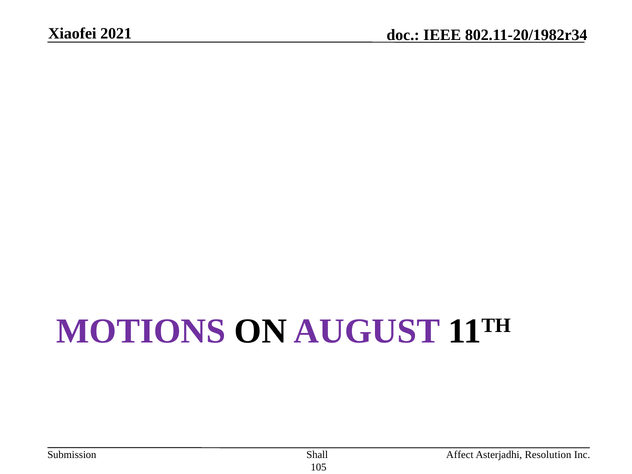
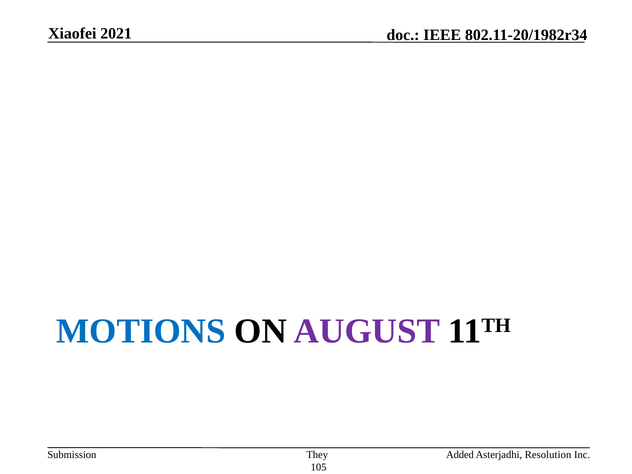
MOTIONS colour: purple -> blue
Shall: Shall -> They
Affect: Affect -> Added
